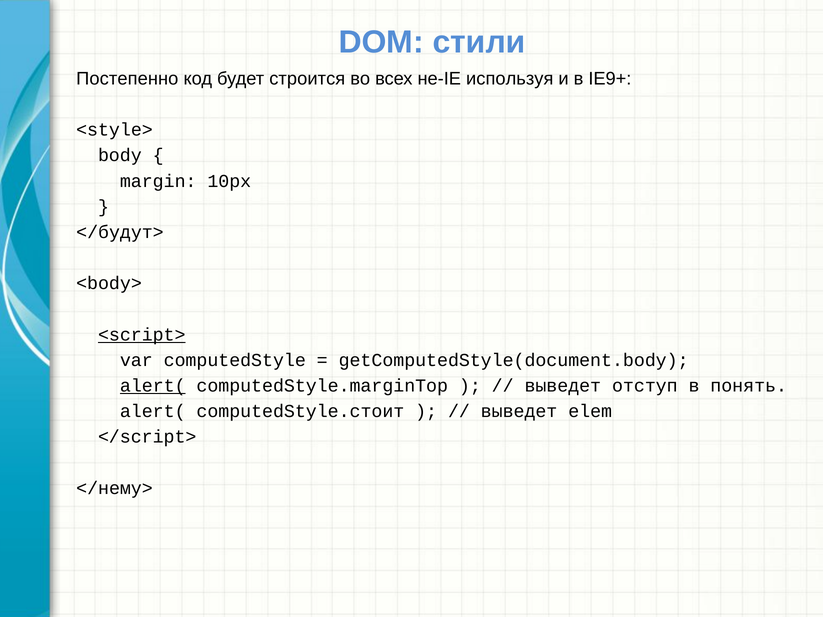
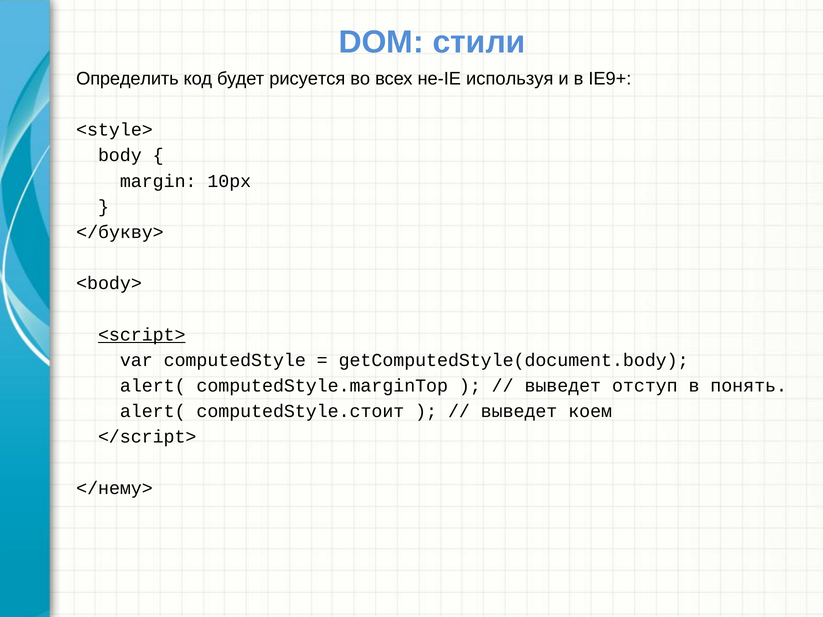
Постепенно: Постепенно -> Определить
строится: строится -> рисуется
</будут>: </будут> -> </букву>
alert( at (153, 386) underline: present -> none
elem: elem -> коем
